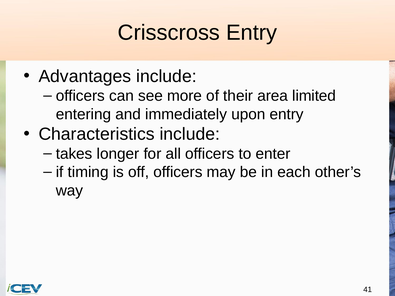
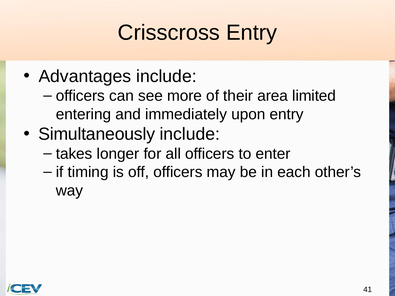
Characteristics: Characteristics -> Simultaneously
